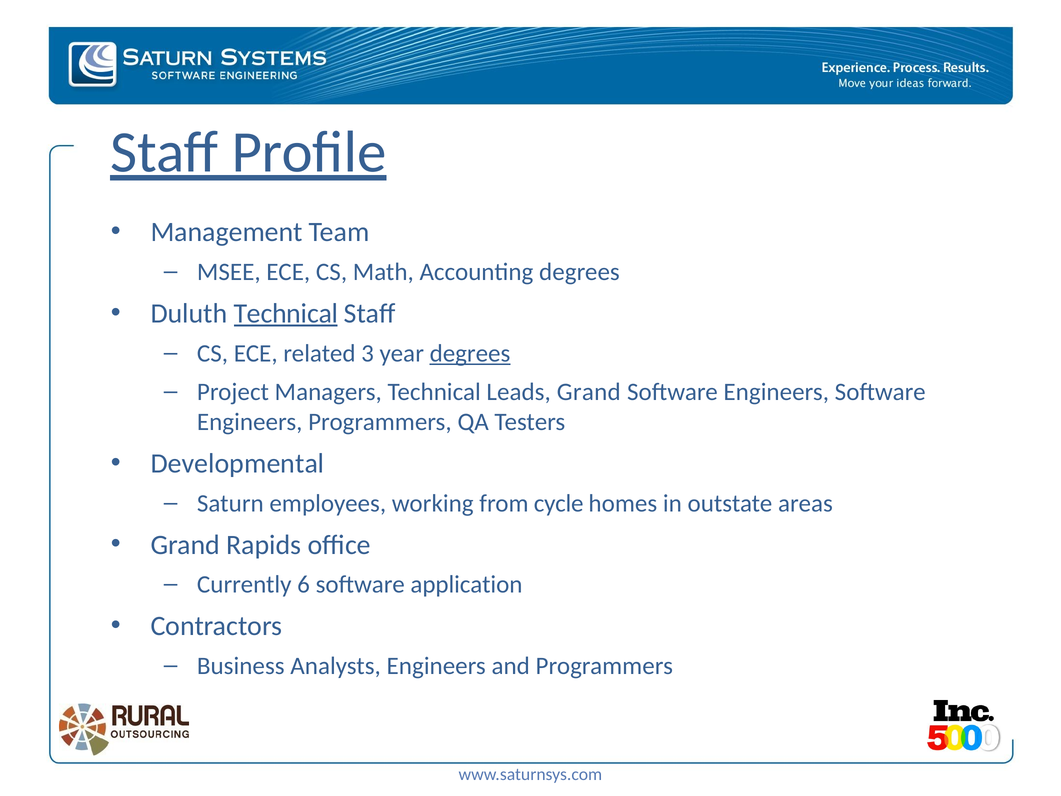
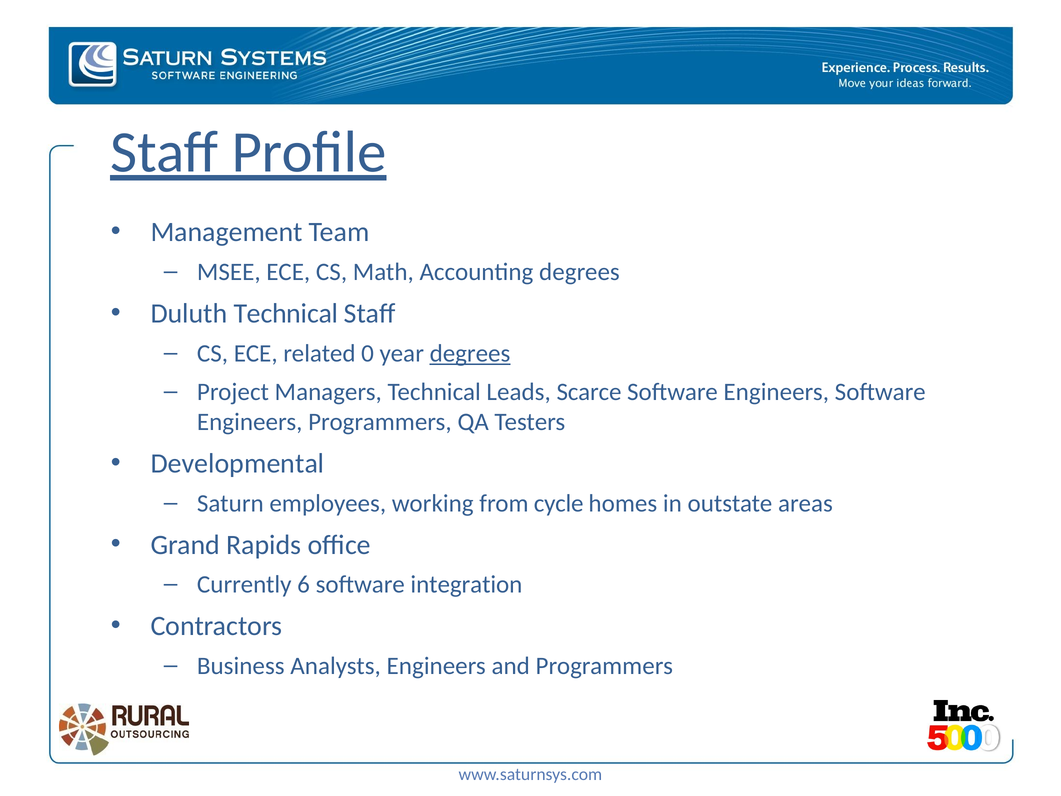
Technical at (286, 313) underline: present -> none
3: 3 -> 0
Leads Grand: Grand -> Scarce
application: application -> integration
